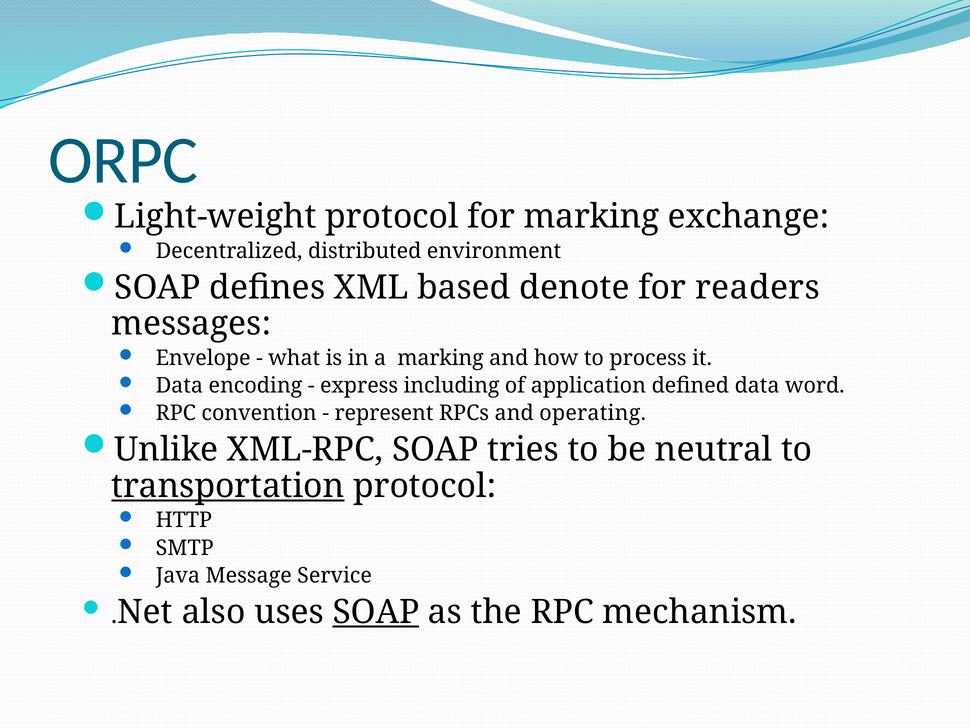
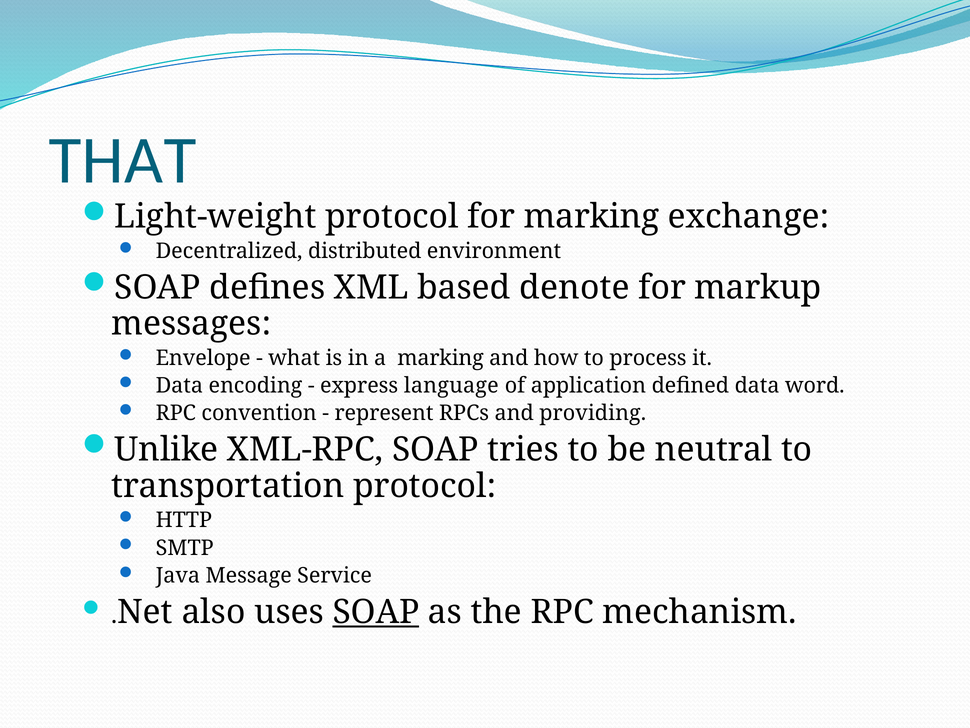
ORPC: ORPC -> THAT
readers: readers -> markup
including: including -> language
operating: operating -> providing
transportation underline: present -> none
